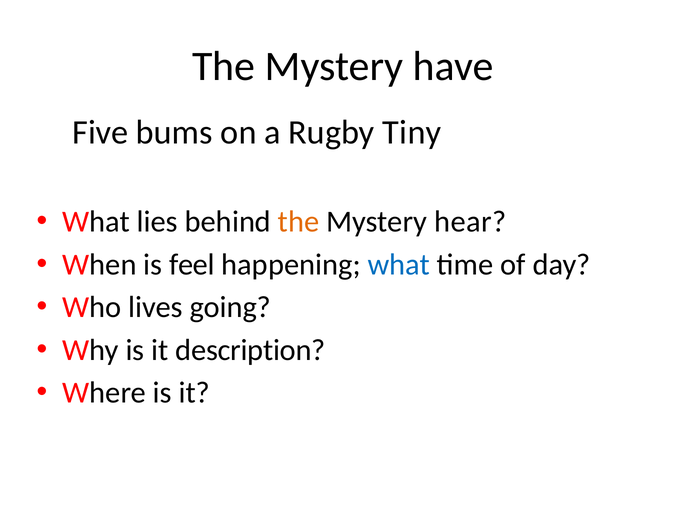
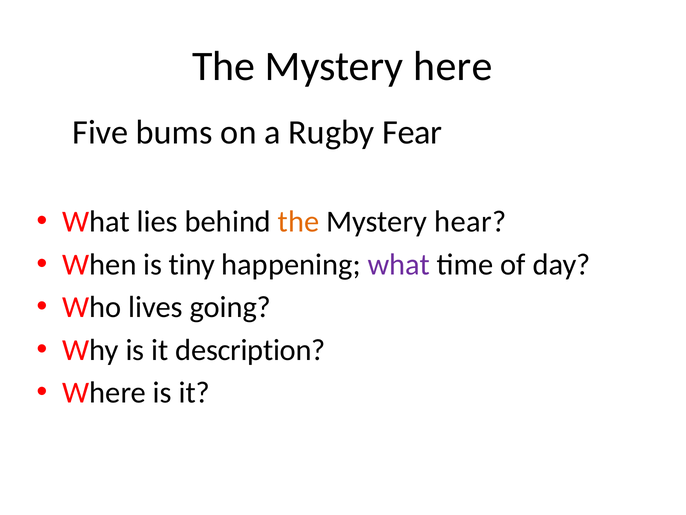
have: have -> here
Tiny: Tiny -> Fear
feel: feel -> tiny
what at (399, 264) colour: blue -> purple
